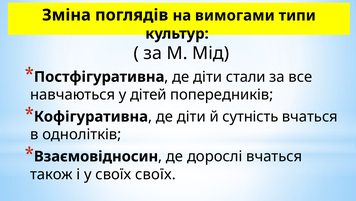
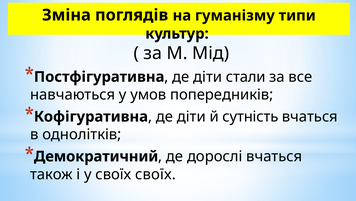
вимогами: вимогами -> гуманізму
дітей: дітей -> умов
Взаємовідносин: Взаємовідносин -> Демократичний
